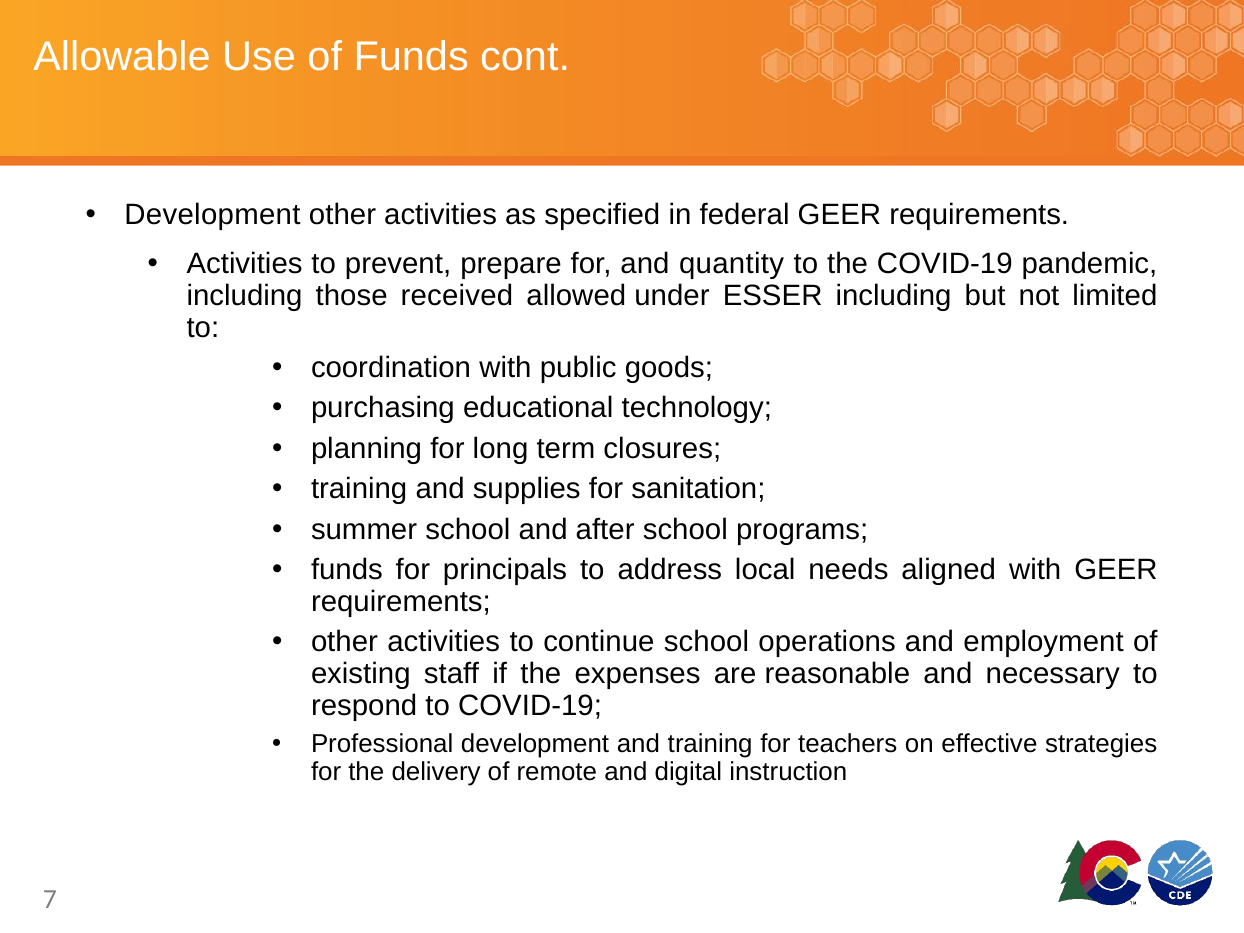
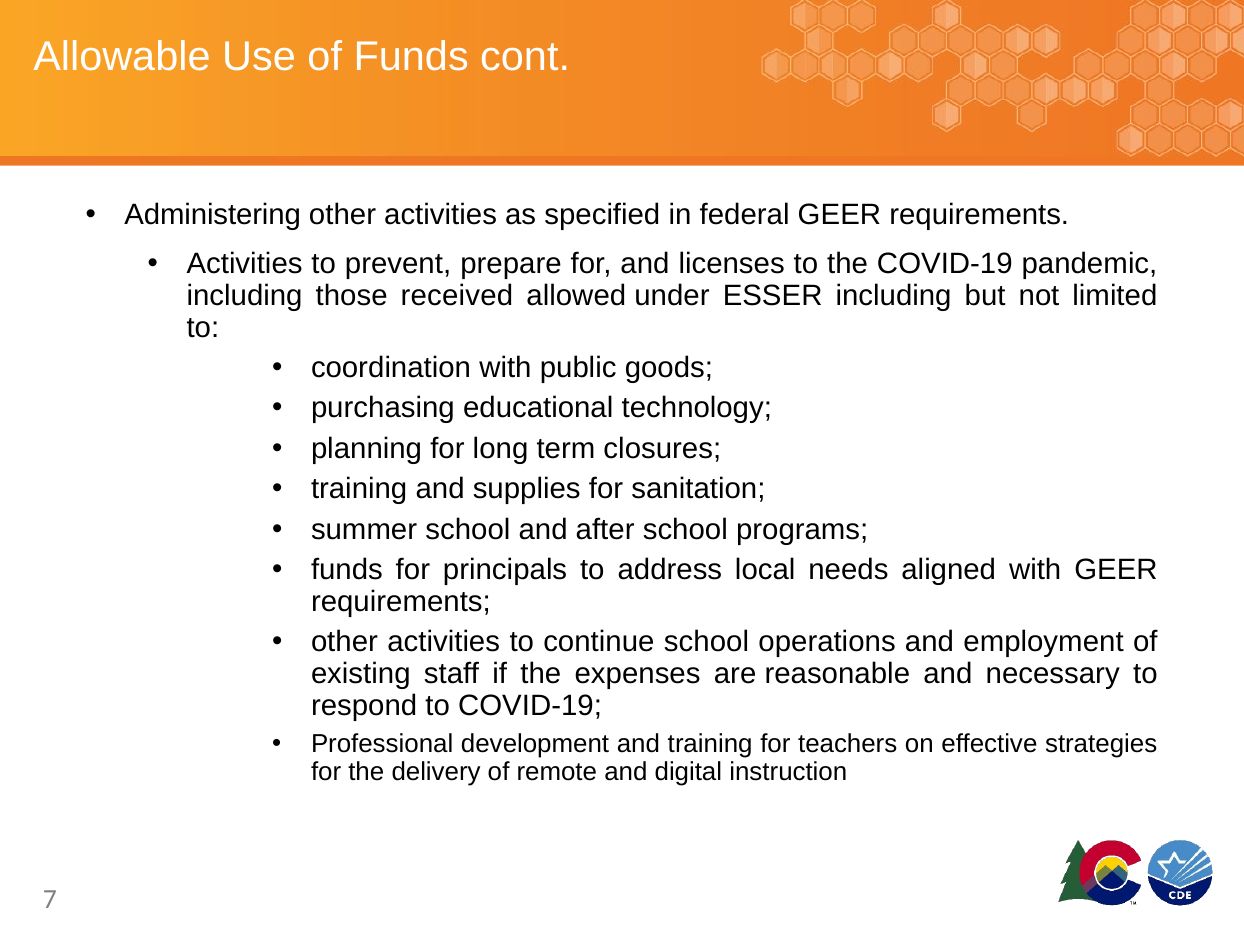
Development at (212, 215): Development -> Administering
quantity: quantity -> licenses
